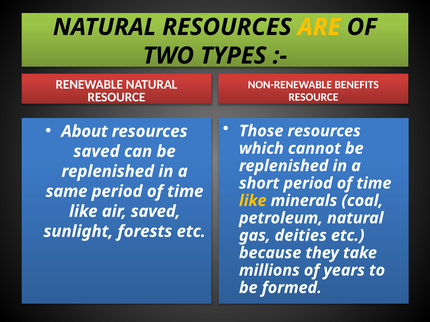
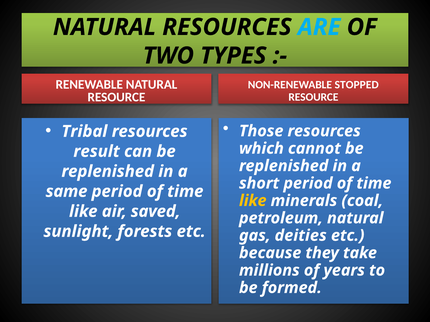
ARE colour: yellow -> light blue
BENEFITS: BENEFITS -> STOPPED
About: About -> Tribal
saved at (96, 152): saved -> result
